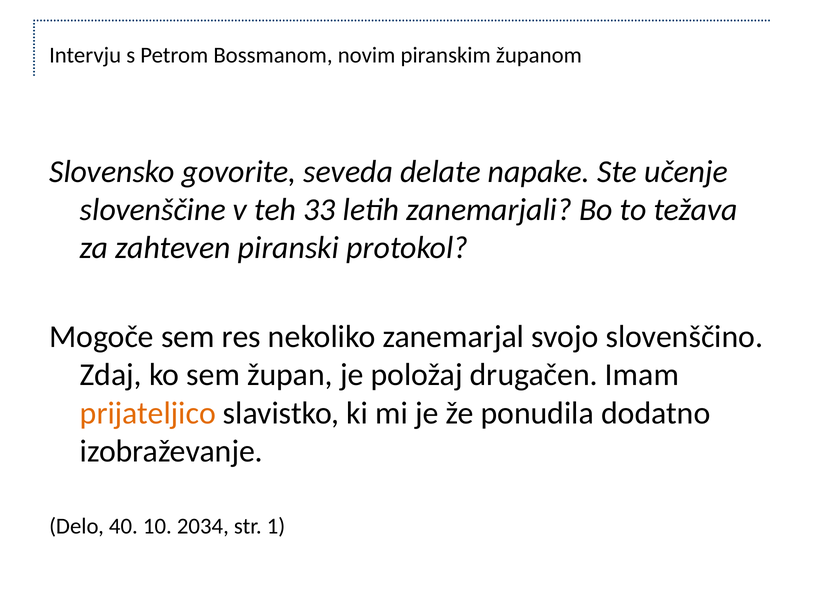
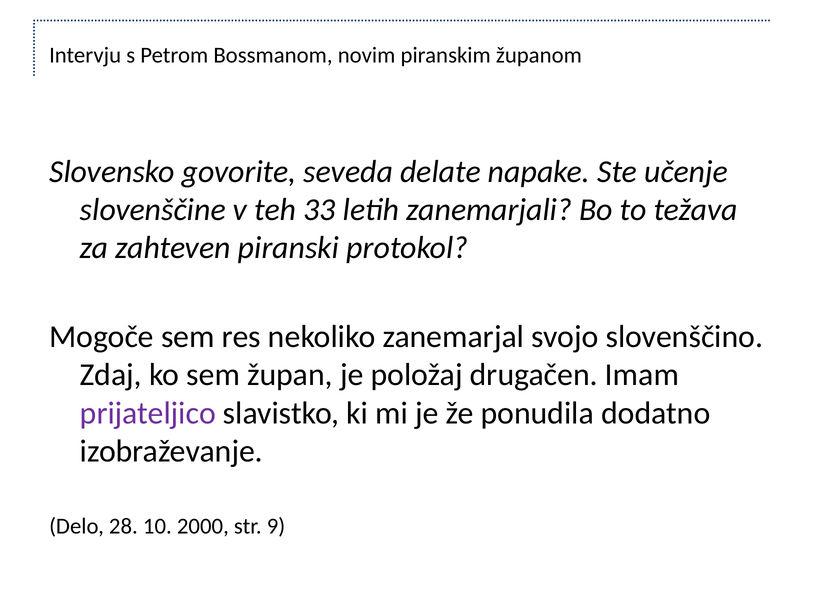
prijateljico colour: orange -> purple
40: 40 -> 28
2034: 2034 -> 2000
1: 1 -> 9
